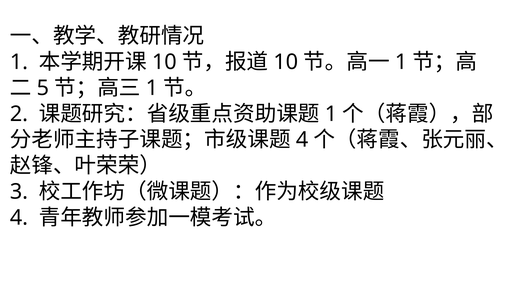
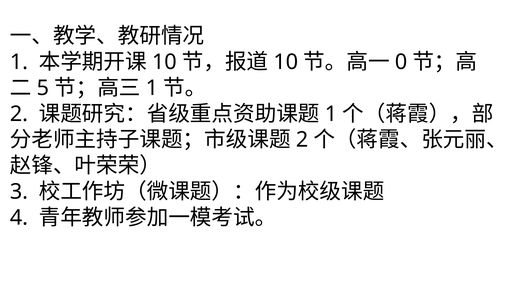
1 at (401, 62): 1 -> 0
4 at (302, 140): 4 -> 2
